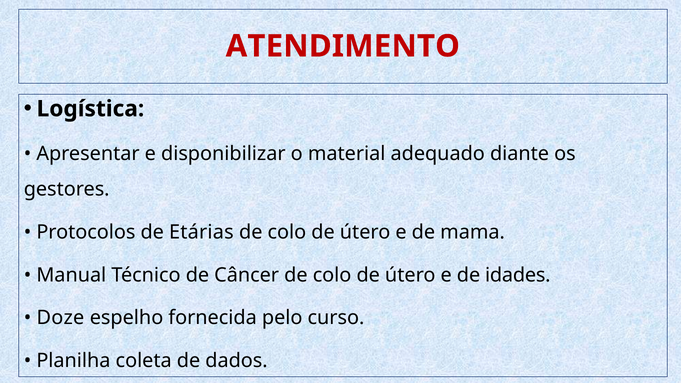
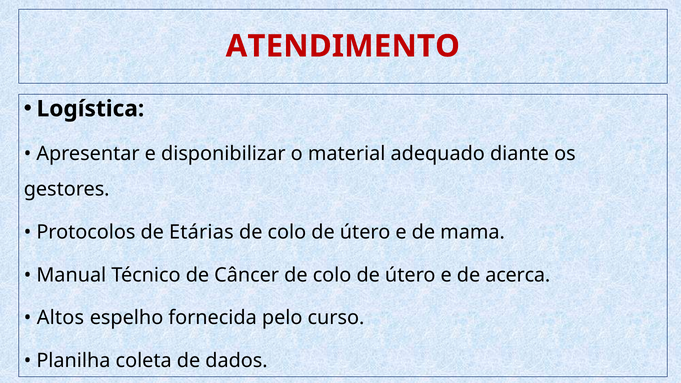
idades: idades -> acerca
Doze: Doze -> Altos
